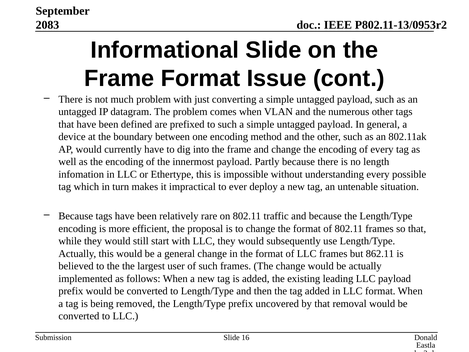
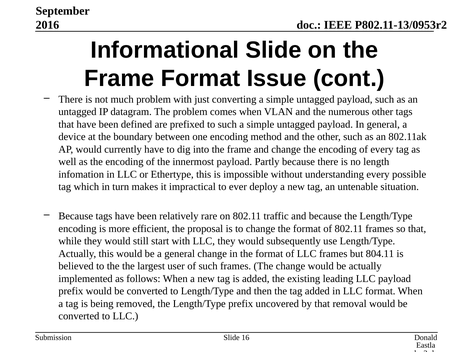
2083: 2083 -> 2016
862.11: 862.11 -> 804.11
